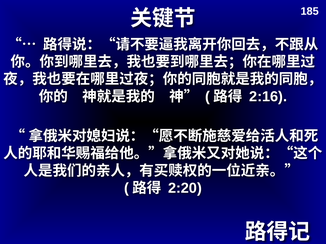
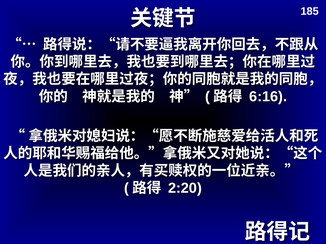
2:16: 2:16 -> 6:16
